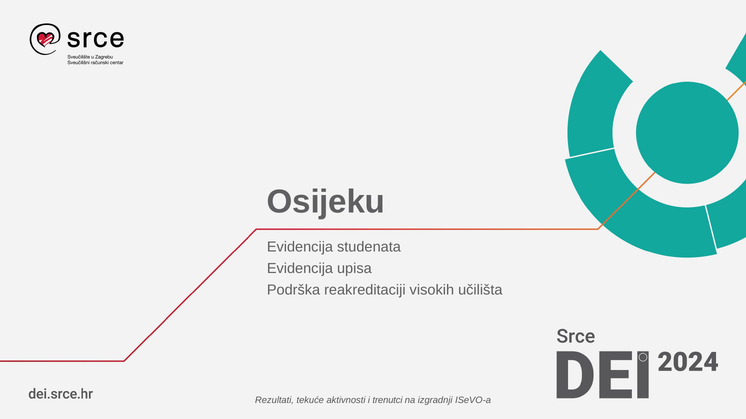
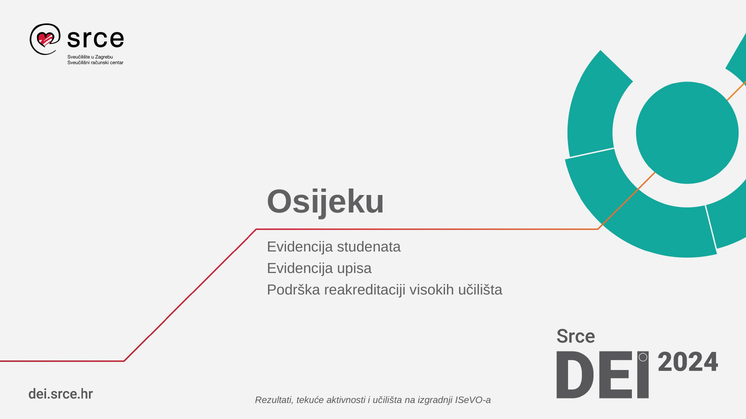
i trenutci: trenutci -> učilišta
